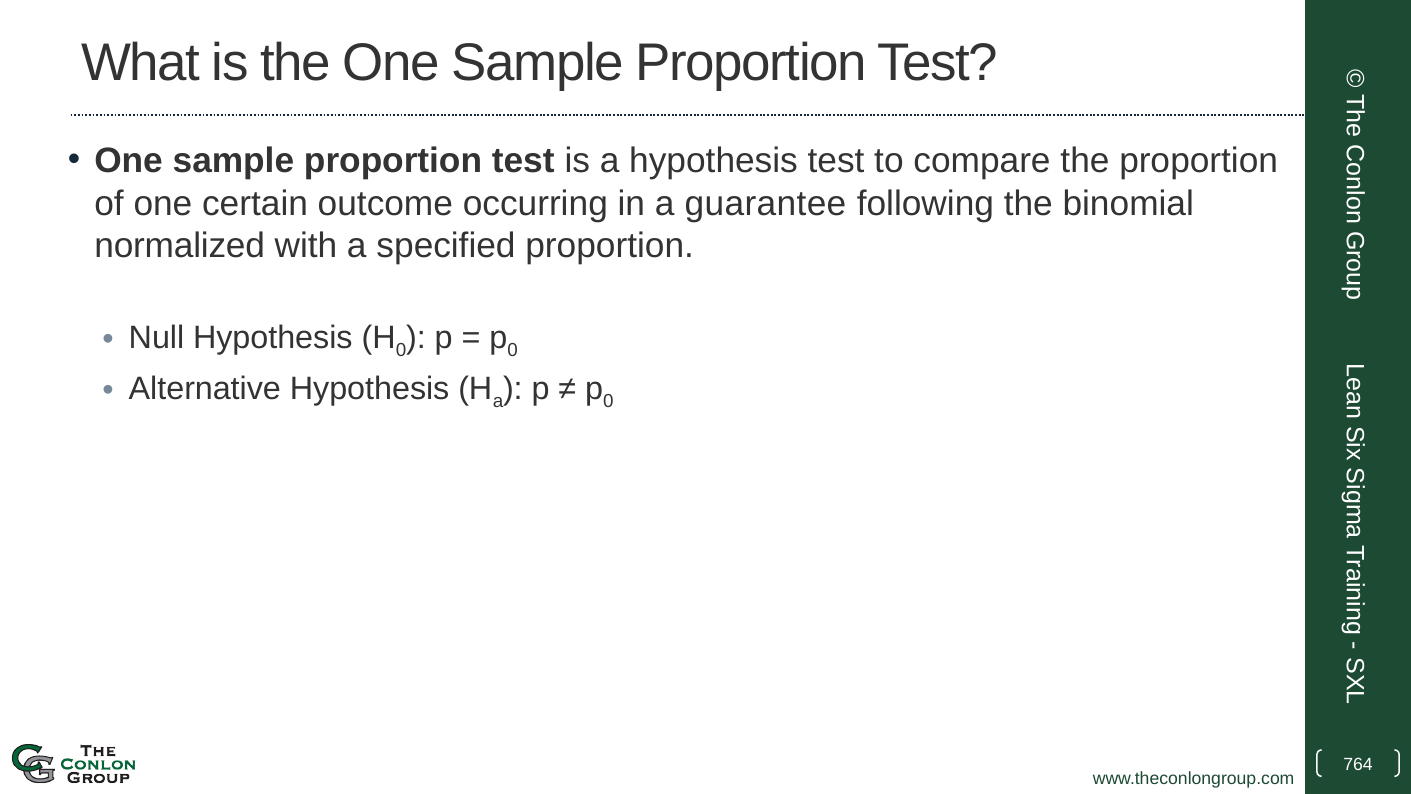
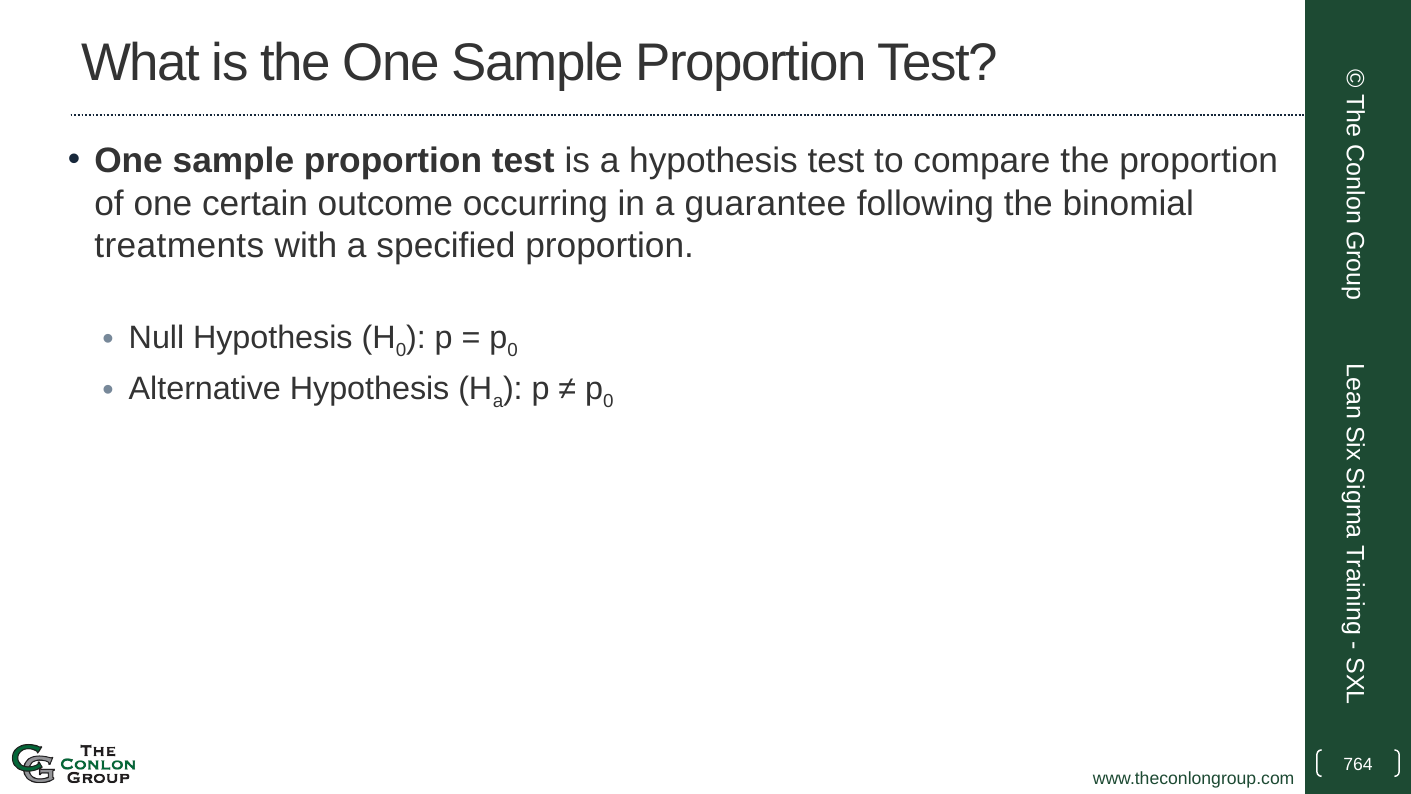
normalized: normalized -> treatments
